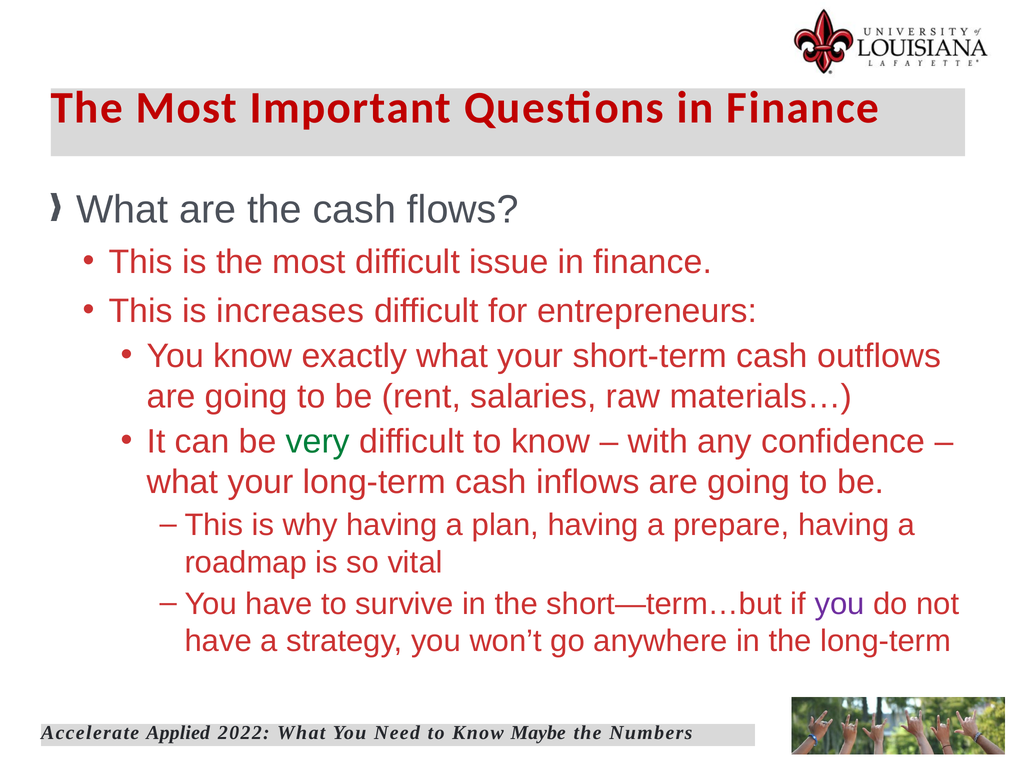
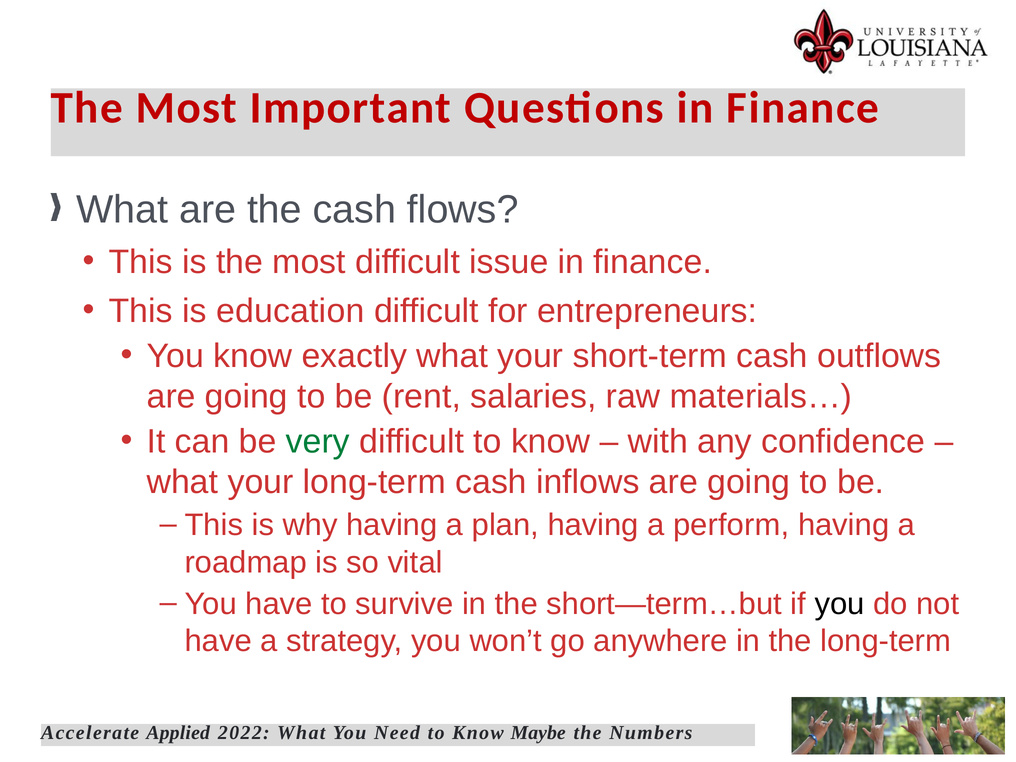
increases: increases -> education
prepare: prepare -> perform
you at (840, 604) colour: purple -> black
